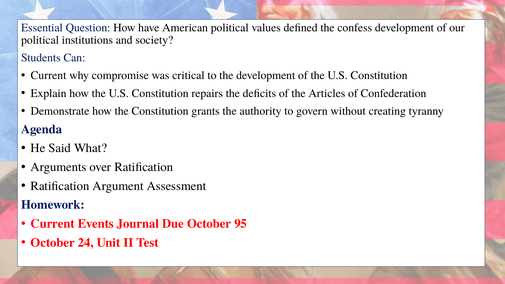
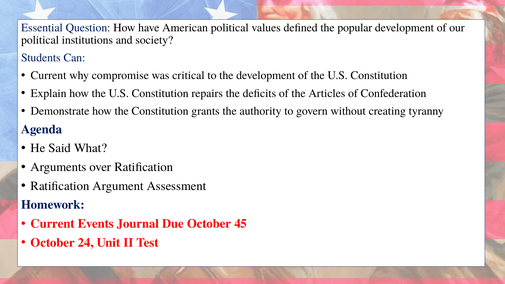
confess: confess -> popular
95: 95 -> 45
